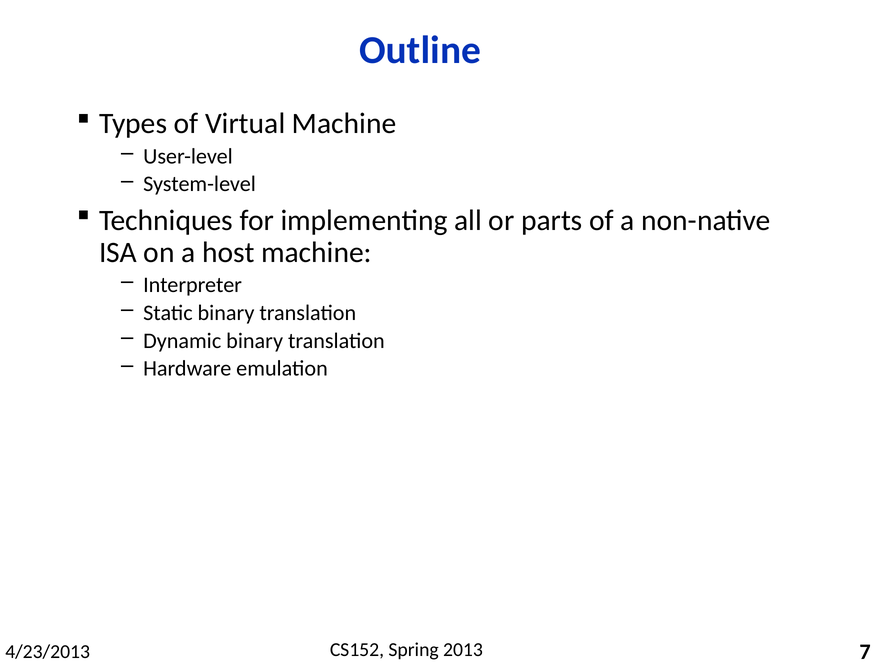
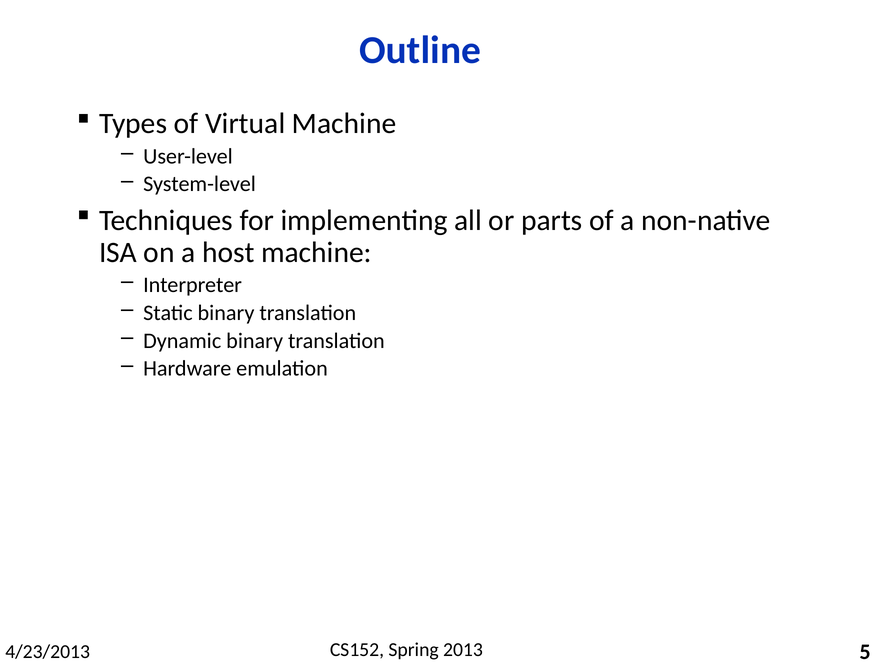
7: 7 -> 5
